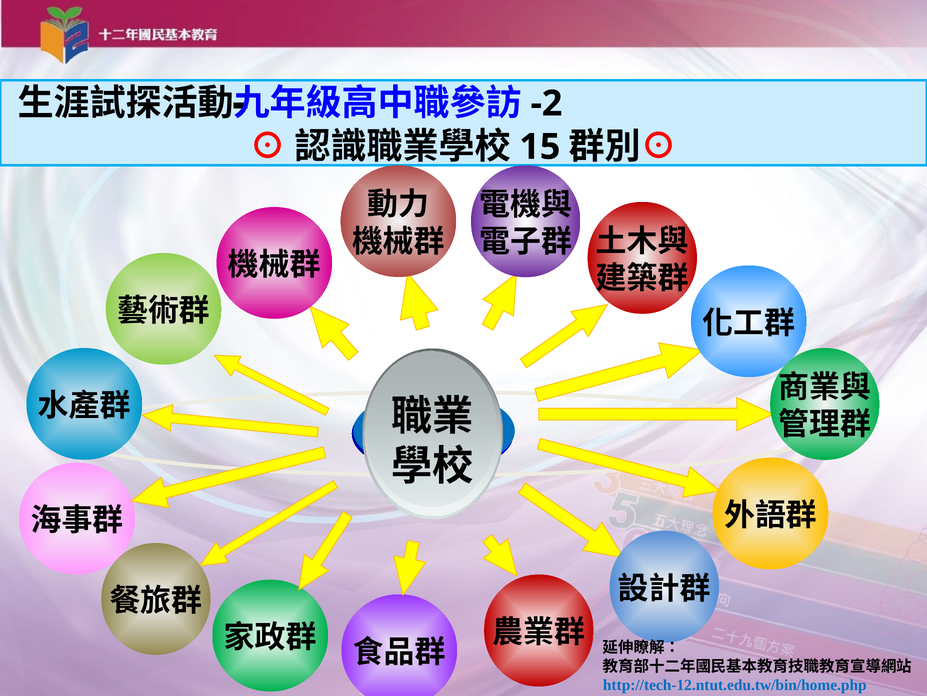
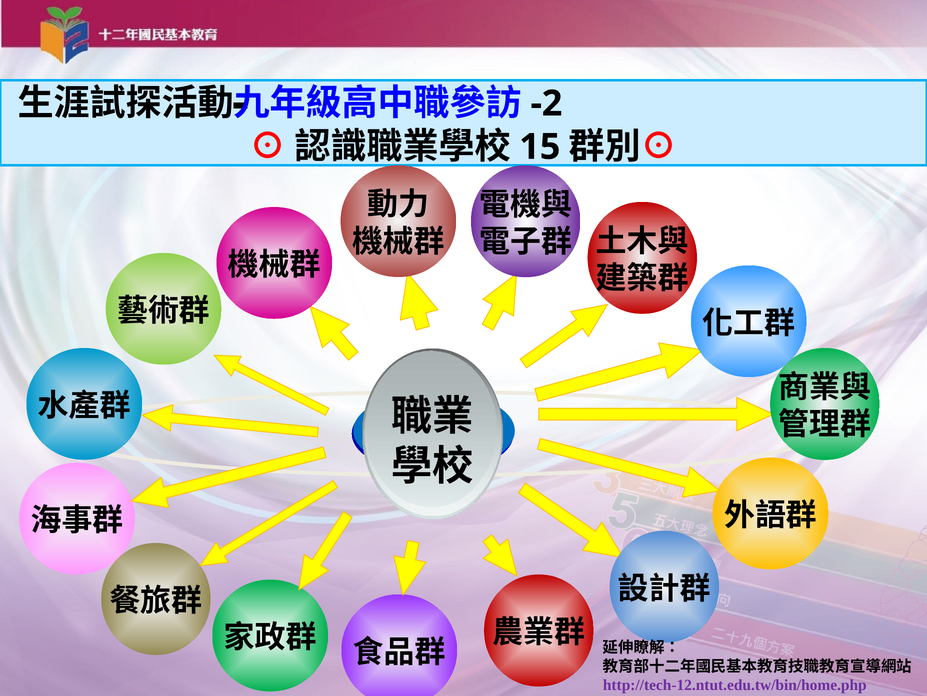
http://tech-12.ntut.edu.tw/bin/home.php colour: blue -> purple
